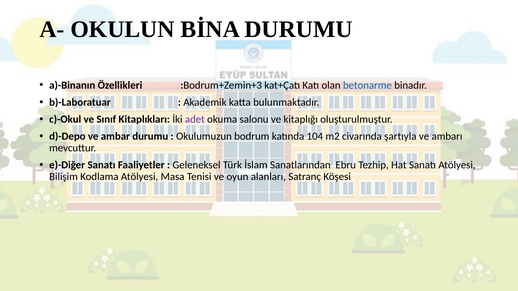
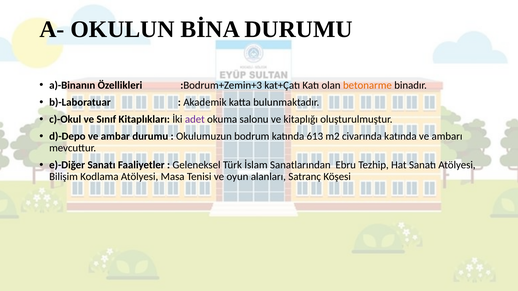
betonarme colour: blue -> orange
104: 104 -> 613
civarında şartıyla: şartıyla -> katında
